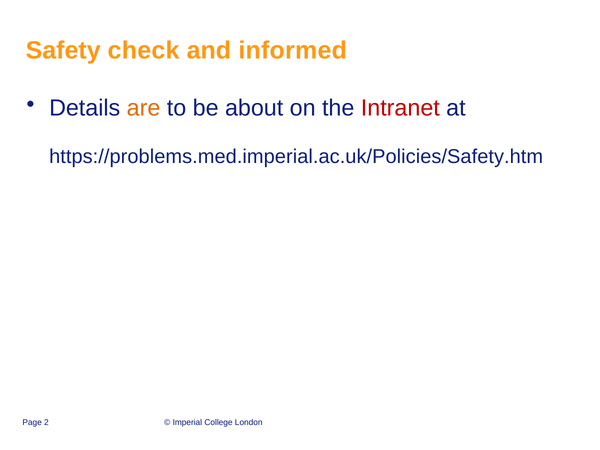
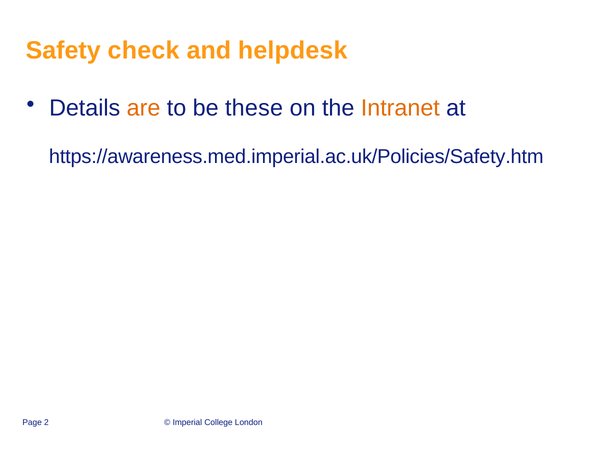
informed: informed -> helpdesk
about: about -> these
Intranet colour: red -> orange
https://problems.med.imperial.ac.uk/Policies/Safety.htm: https://problems.med.imperial.ac.uk/Policies/Safety.htm -> https://awareness.med.imperial.ac.uk/Policies/Safety.htm
